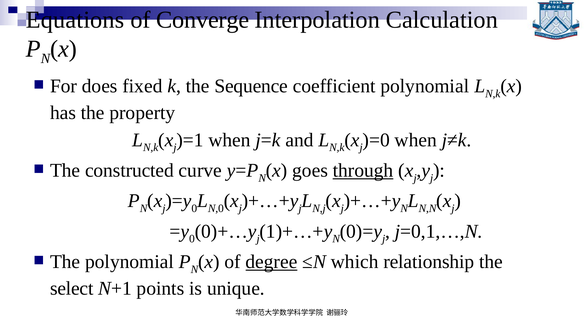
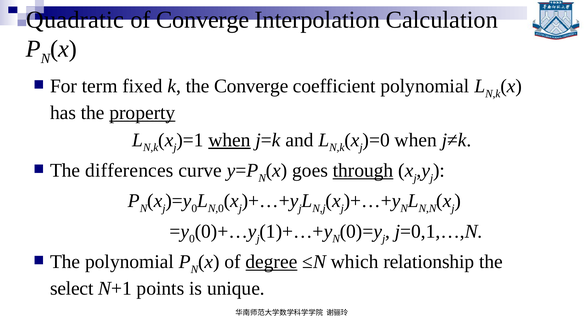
Equations: Equations -> Quadratic
does: does -> term
the Sequence: Sequence -> Converge
property underline: none -> present
when at (230, 140) underline: none -> present
constructed: constructed -> differences
